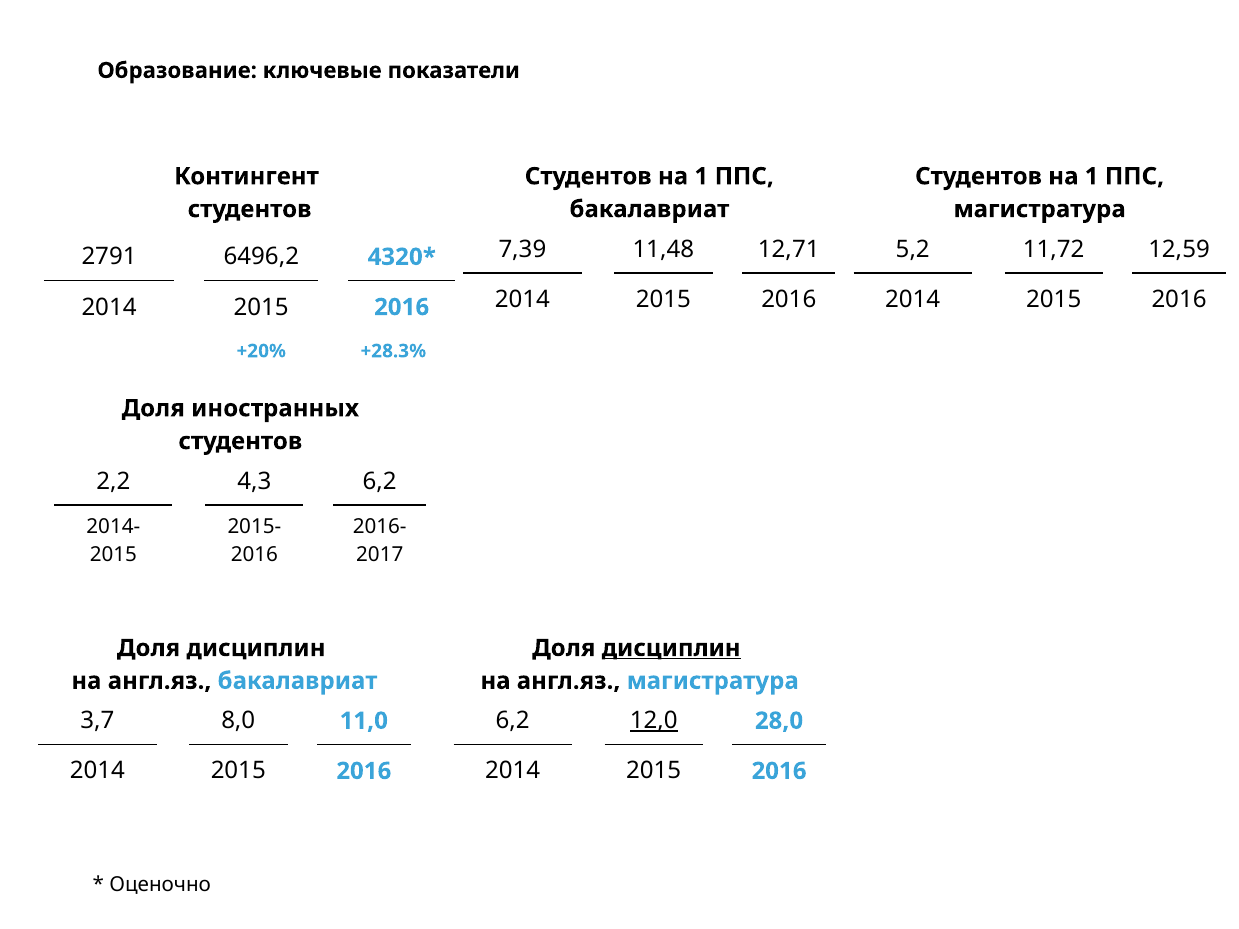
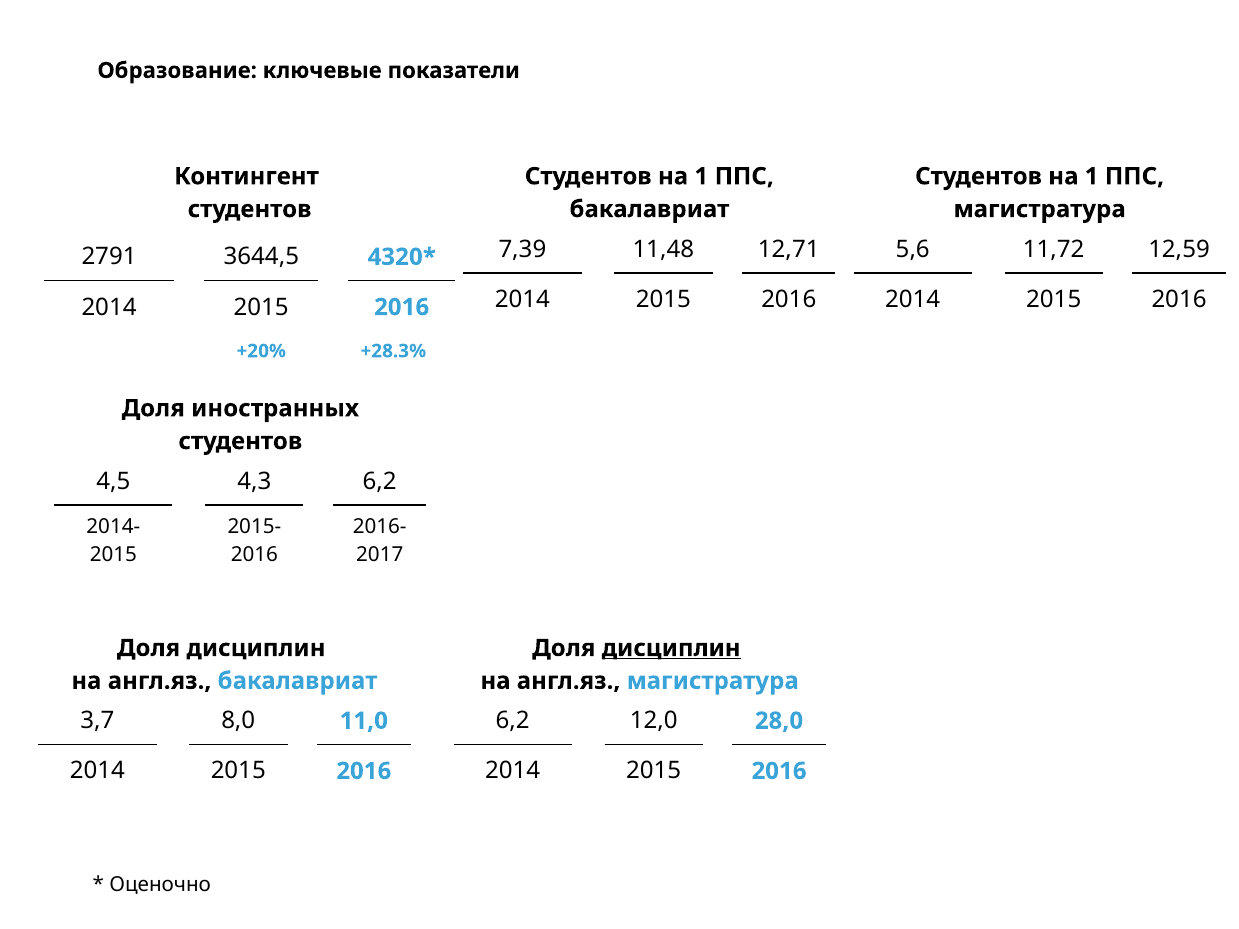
5,2: 5,2 -> 5,6
6496,2: 6496,2 -> 3644,5
2,2: 2,2 -> 4,5
12,0 underline: present -> none
